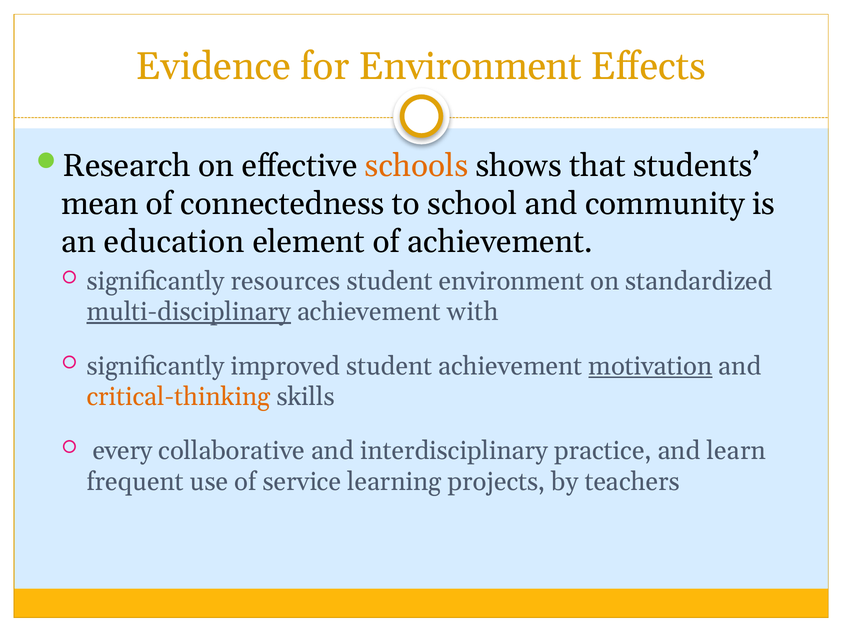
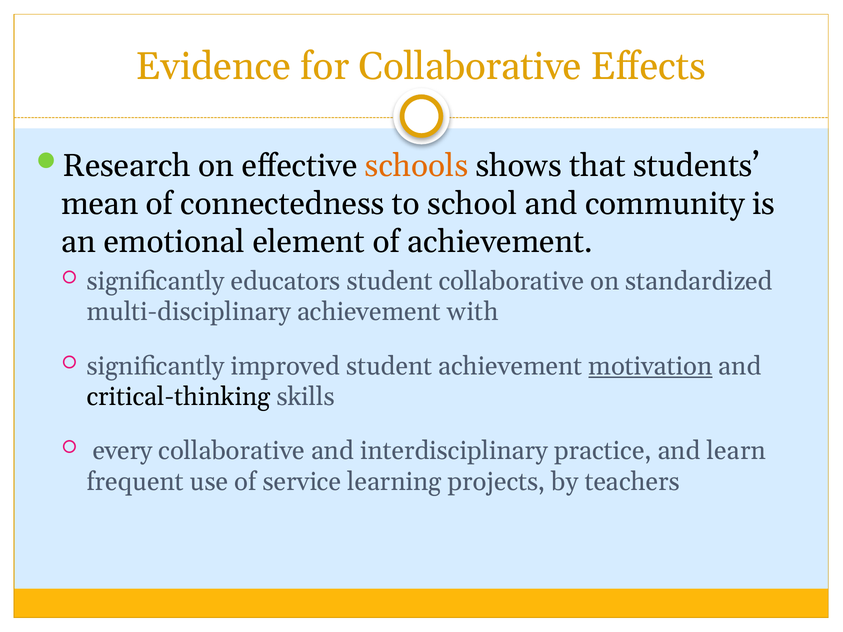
for Environment: Environment -> Collaborative
education: education -> emotional
resources: resources -> educators
student environment: environment -> collaborative
multi-disciplinary underline: present -> none
critical-thinking colour: orange -> black
